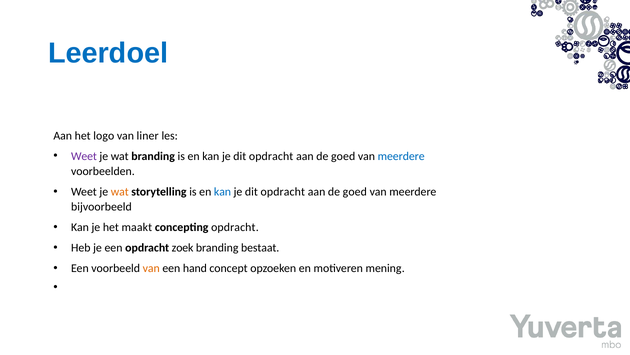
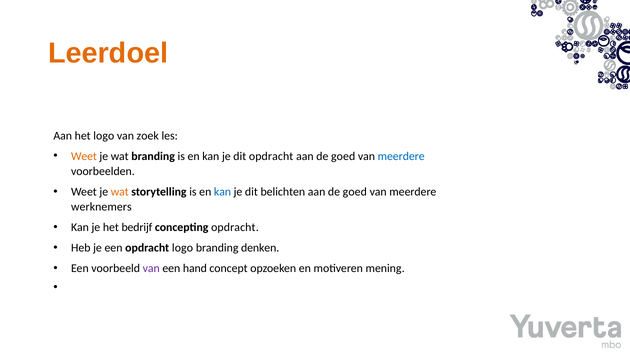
Leerdoel colour: blue -> orange
liner: liner -> zoek
Weet at (84, 156) colour: purple -> orange
opdracht at (283, 191): opdracht -> belichten
bijvoorbeeld: bijvoorbeeld -> werknemers
maakt: maakt -> bedrijf
opdracht zoek: zoek -> logo
bestaat: bestaat -> denken
van at (151, 268) colour: orange -> purple
